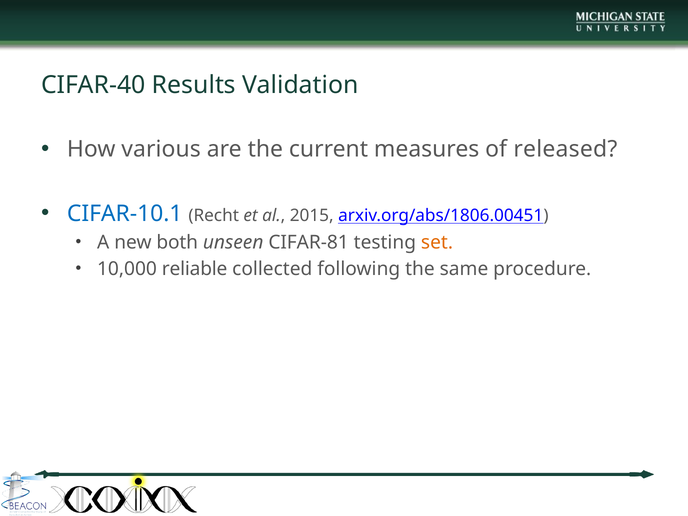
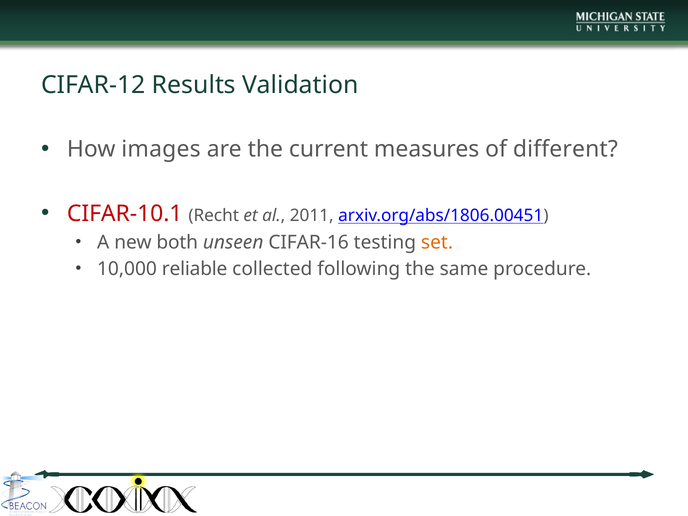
CIFAR-40: CIFAR-40 -> CIFAR-12
various: various -> images
released: released -> different
CIFAR-10.1 colour: blue -> red
2015: 2015 -> 2011
CIFAR-81: CIFAR-81 -> CIFAR-16
